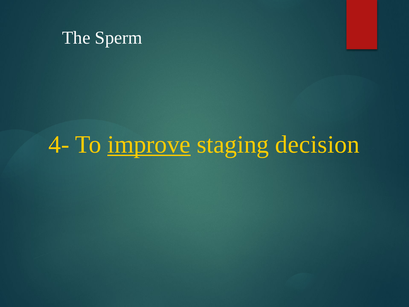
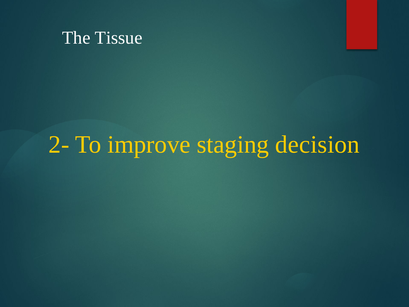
Sperm: Sperm -> Tissue
4-: 4- -> 2-
improve underline: present -> none
